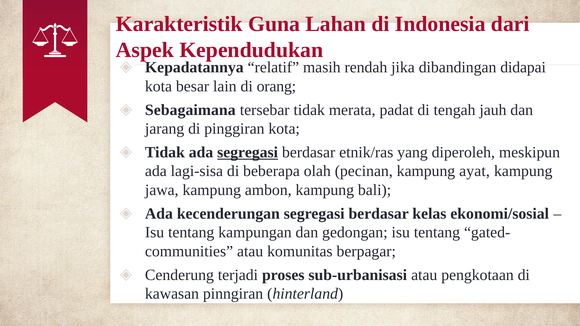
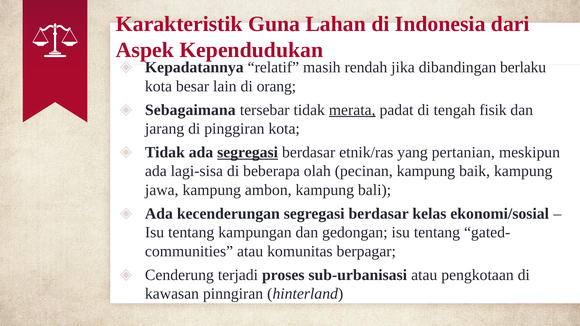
didapai: didapai -> berlaku
merata underline: none -> present
jauh: jauh -> fisik
diperoleh: diperoleh -> pertanian
ayat: ayat -> baik
